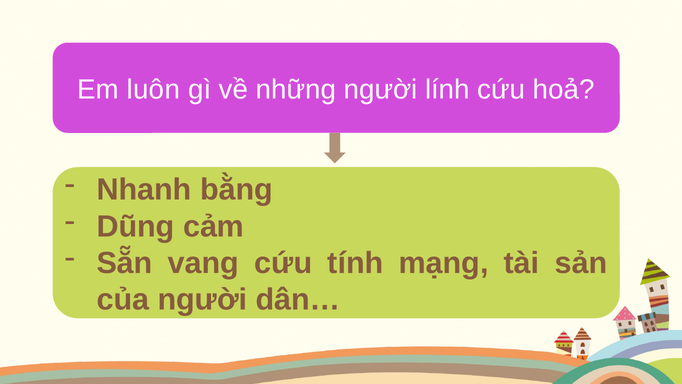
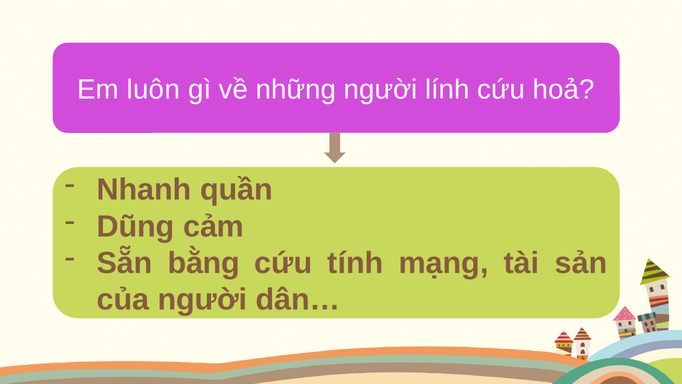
bằng: bằng -> quần
vang: vang -> bằng
